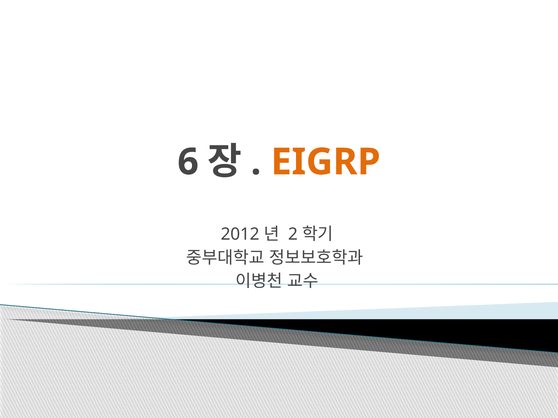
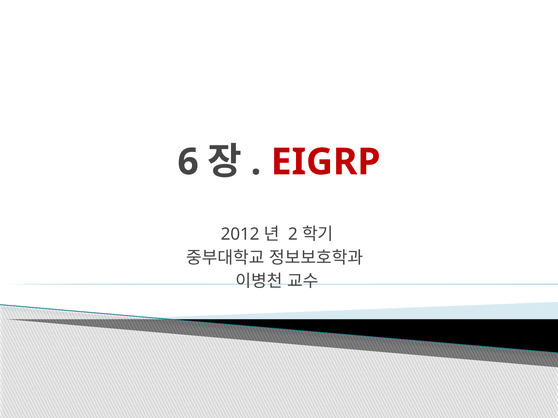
EIGRP colour: orange -> red
